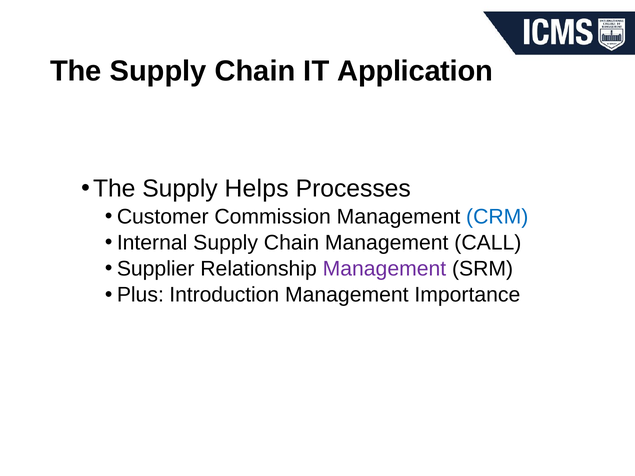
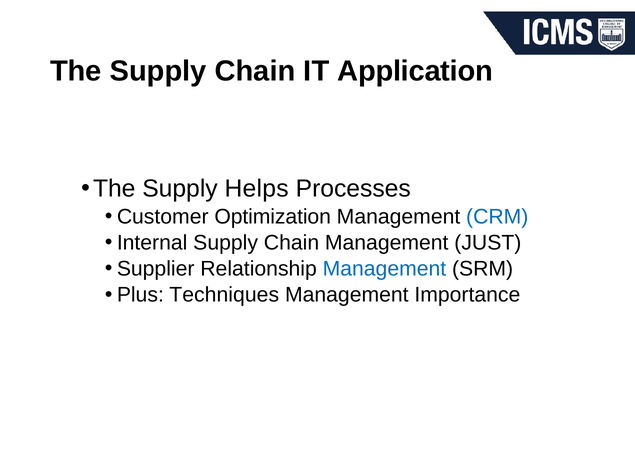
Commission: Commission -> Optimization
CALL: CALL -> JUST
Management at (384, 269) colour: purple -> blue
Introduction: Introduction -> Techniques
